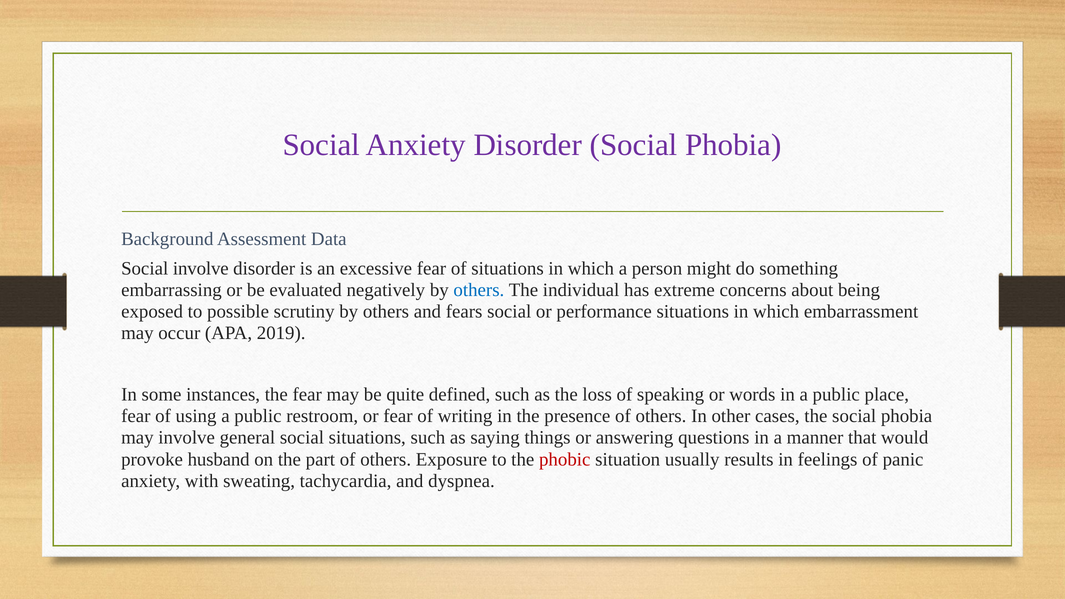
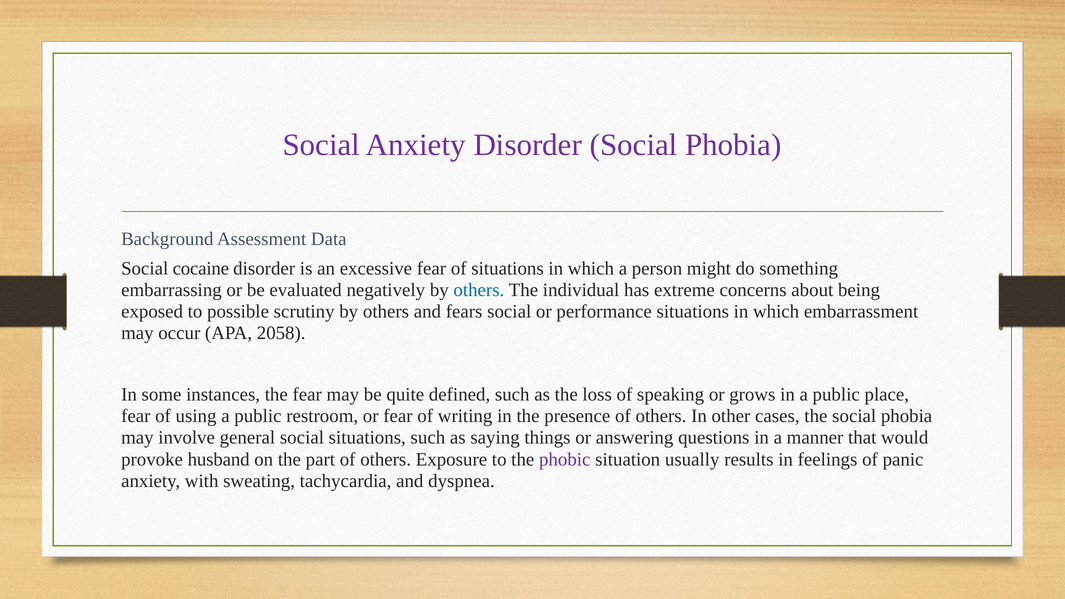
Social involve: involve -> cocaine
2019: 2019 -> 2058
words: words -> grows
phobic colour: red -> purple
